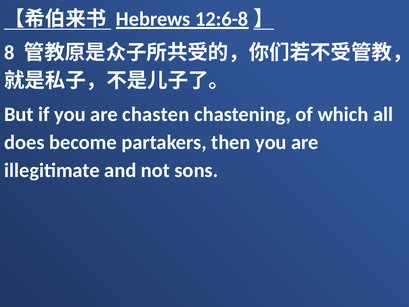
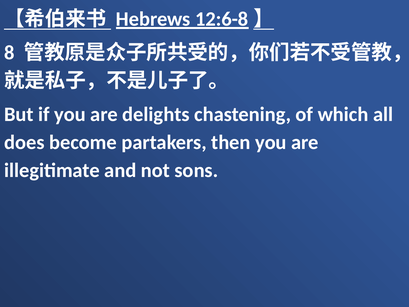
chasten: chasten -> delights
